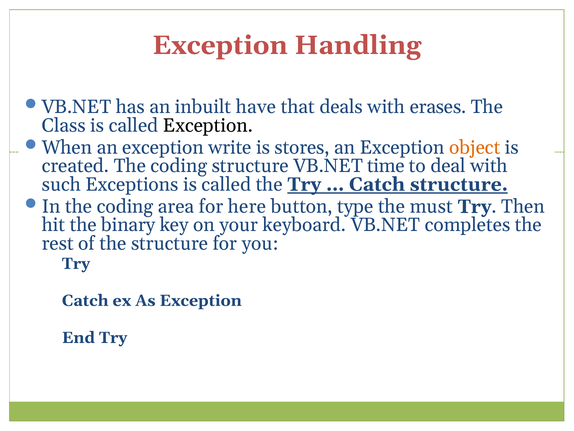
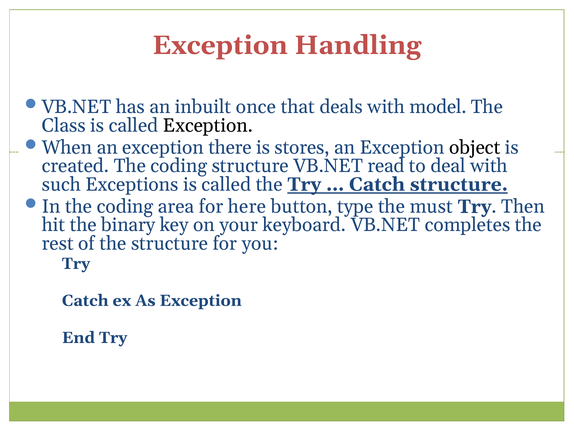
have: have -> once
erases: erases -> model
write: write -> there
object colour: orange -> black
time: time -> read
